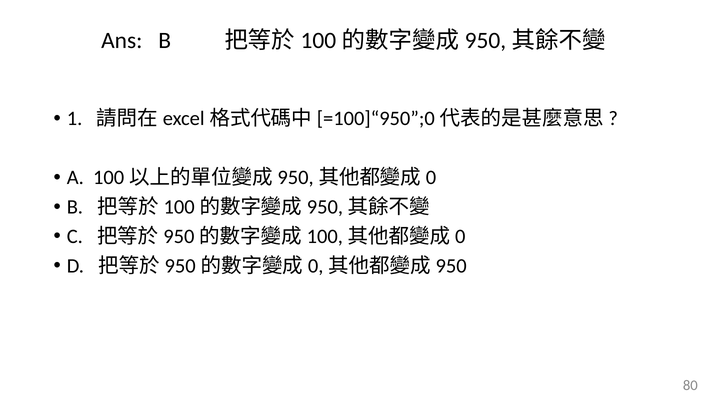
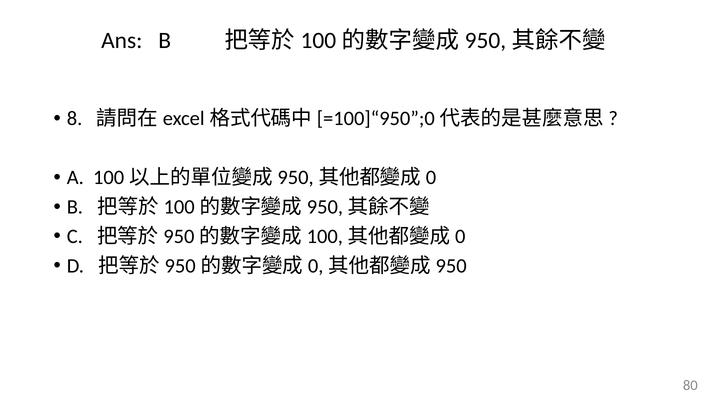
1: 1 -> 8
